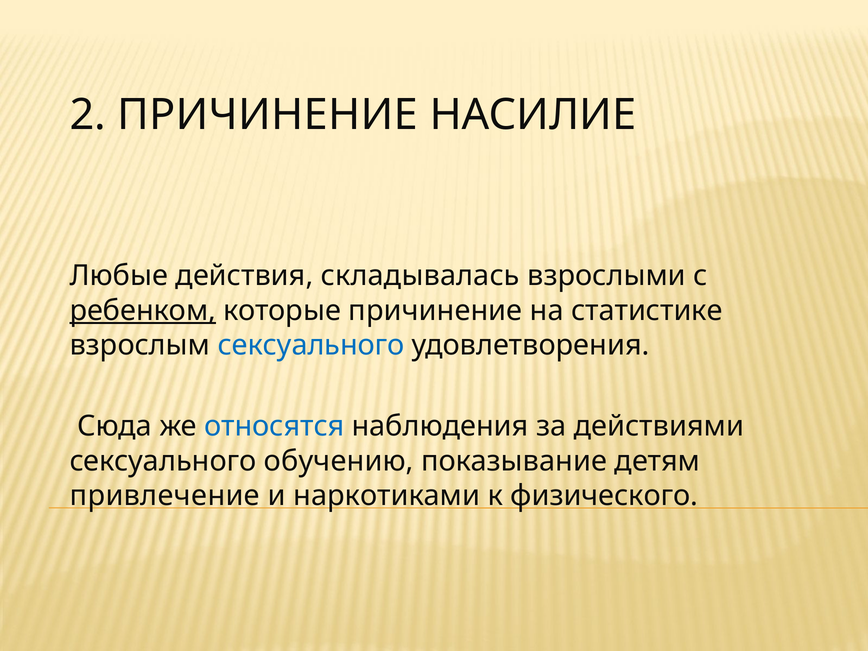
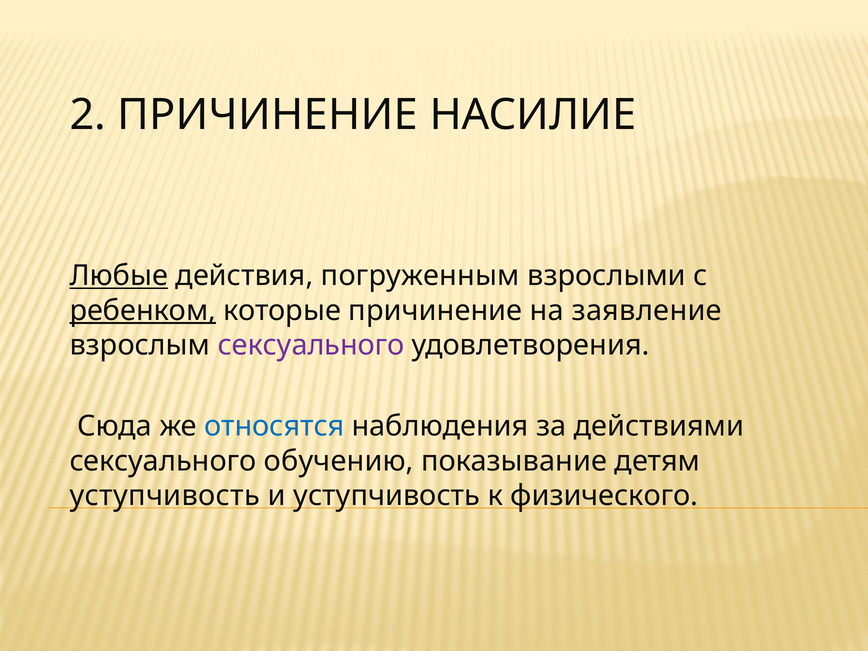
Любые underline: none -> present
складывалась: складывалась -> погруженным
статистике: статистике -> заявление
сексуального at (311, 345) colour: blue -> purple
привлечение at (165, 496): привлечение -> уступчивость
и наркотиками: наркотиками -> уступчивость
